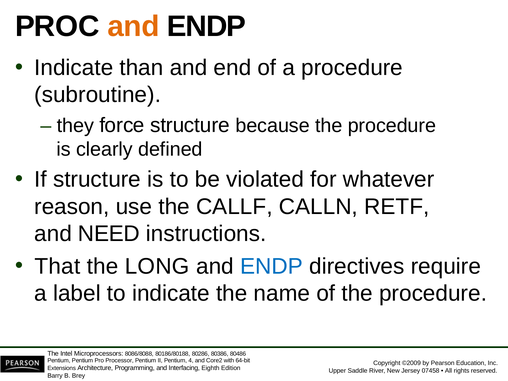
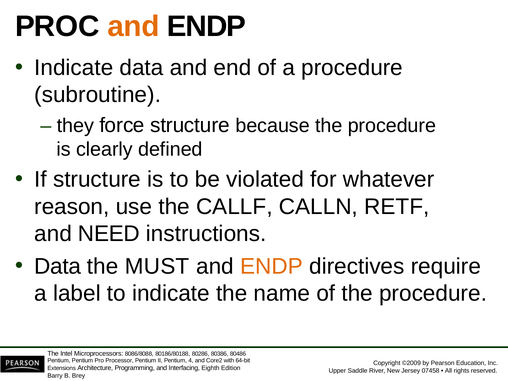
Indicate than: than -> data
That at (57, 266): That -> Data
LONG: LONG -> MUST
ENDP at (271, 266) colour: blue -> orange
